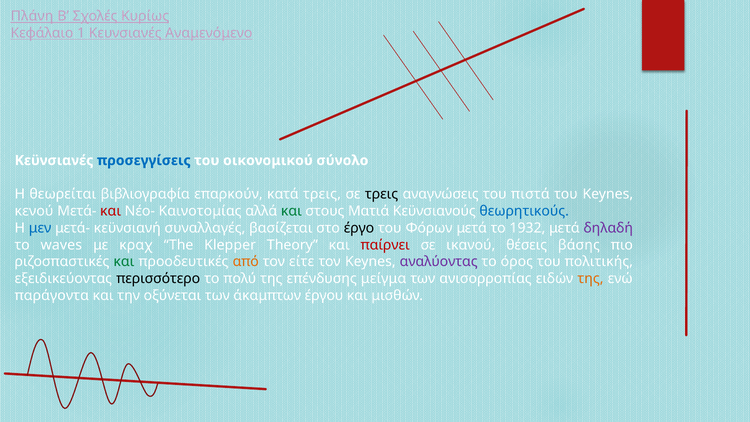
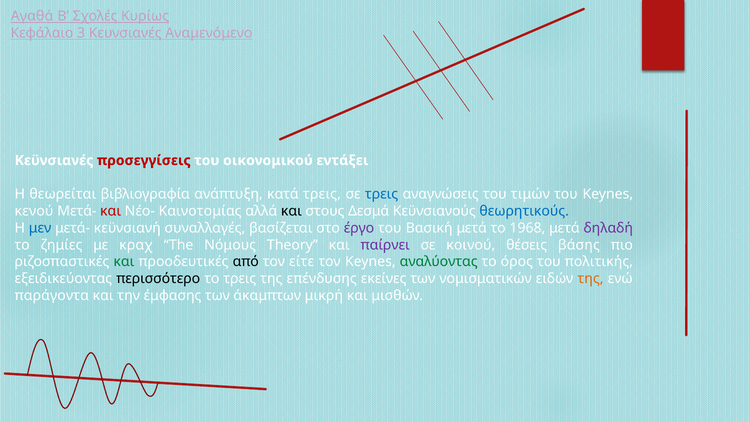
Πλάνη: Πλάνη -> Αγαθά
1: 1 -> 3
προσεγγίσεις colour: blue -> red
σύνολο: σύνολο -> εντάξει
επαρκούν: επαρκούν -> ανάπτυξη
τρεις at (382, 194) colour: black -> blue
πιστά: πιστά -> τιμών
και at (291, 211) colour: green -> black
Ματιά: Ματιά -> Δεσμά
έργο colour: black -> purple
Φόρων: Φόρων -> Βασική
1932: 1932 -> 1968
waves: waves -> ζημίες
Klepper: Klepper -> Νόμους
παίρνει colour: red -> purple
ικανού: ικανού -> κοινού
από colour: orange -> black
αναλύοντας colour: purple -> green
το πολύ: πολύ -> τρεις
μείγμα: μείγμα -> εκείνες
ανισορροπίας: ανισορροπίας -> νομισματικών
οξύνεται: οξύνεται -> έμφασης
έργου: έργου -> μικρή
